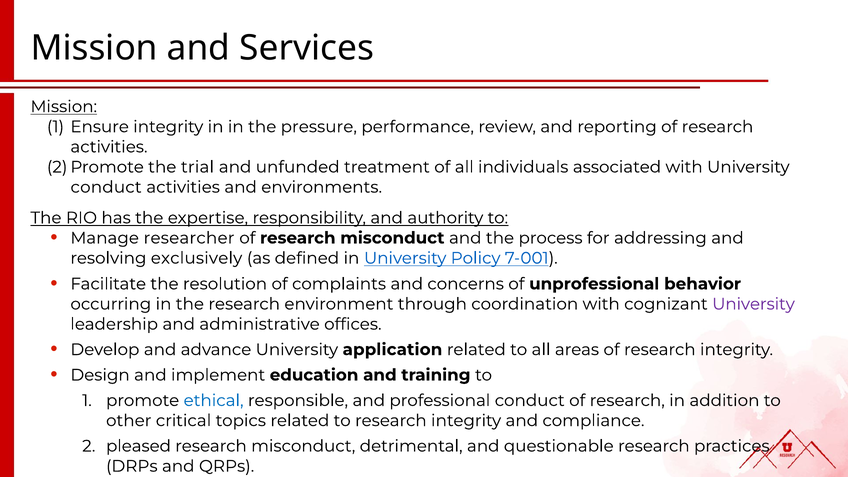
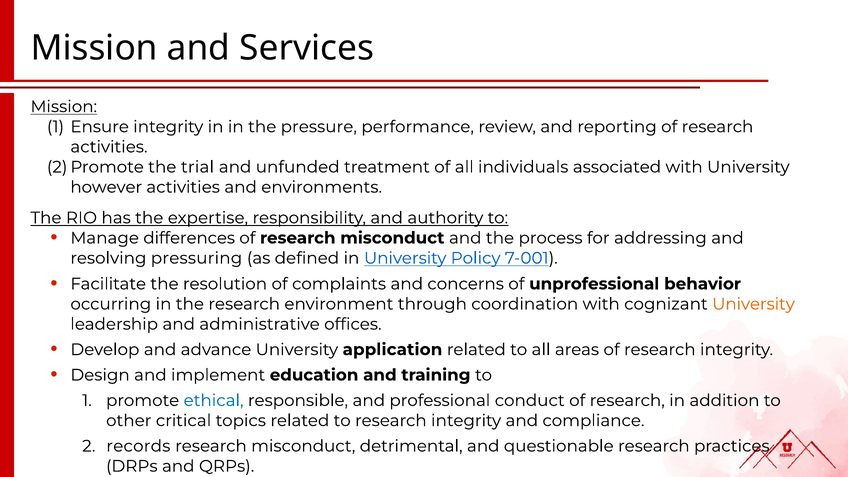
conduct at (106, 187): conduct -> however
researcher: researcher -> differences
exclusively: exclusively -> pressuring
University at (753, 304) colour: purple -> orange
pleased: pleased -> records
